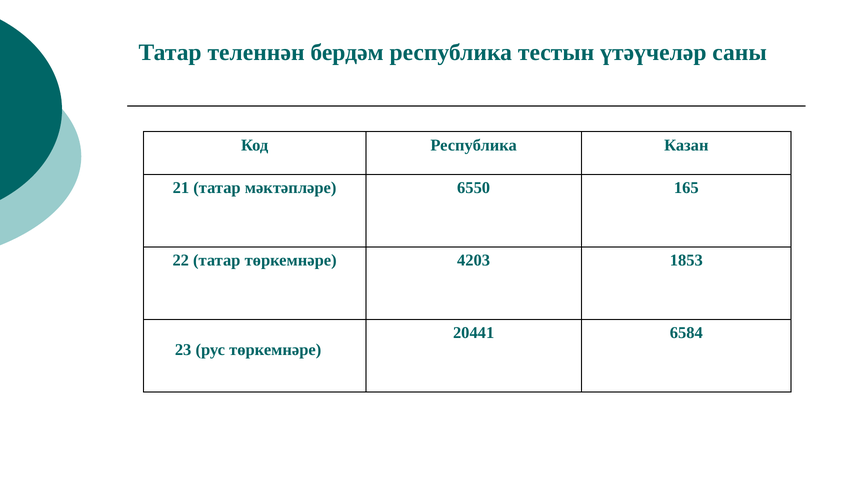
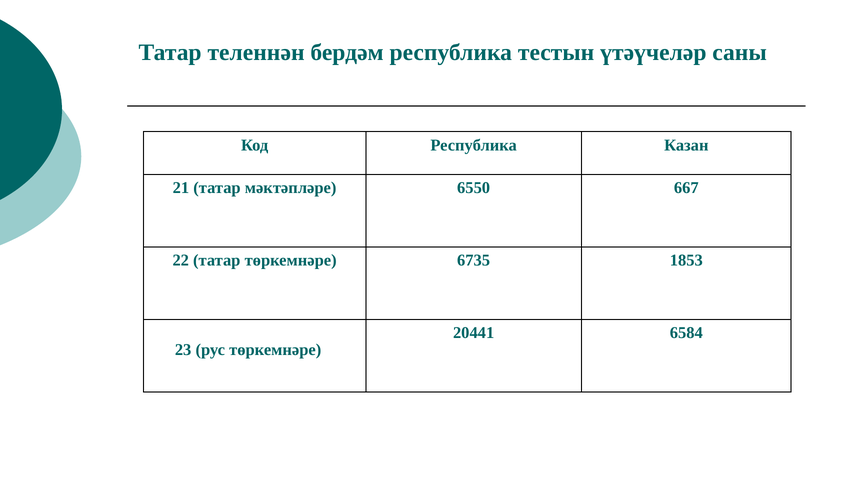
165: 165 -> 667
4203: 4203 -> 6735
